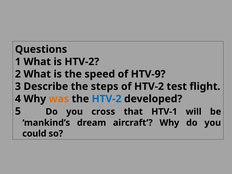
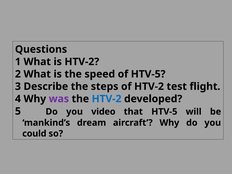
of HTV-9: HTV-9 -> HTV-5
was colour: orange -> purple
cross: cross -> video
that HTV-1: HTV-1 -> HTV-5
